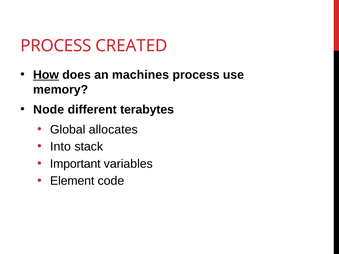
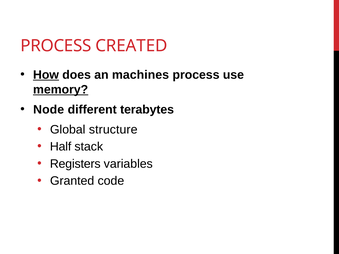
memory underline: none -> present
allocates: allocates -> structure
Into: Into -> Half
Important: Important -> Registers
Element: Element -> Granted
